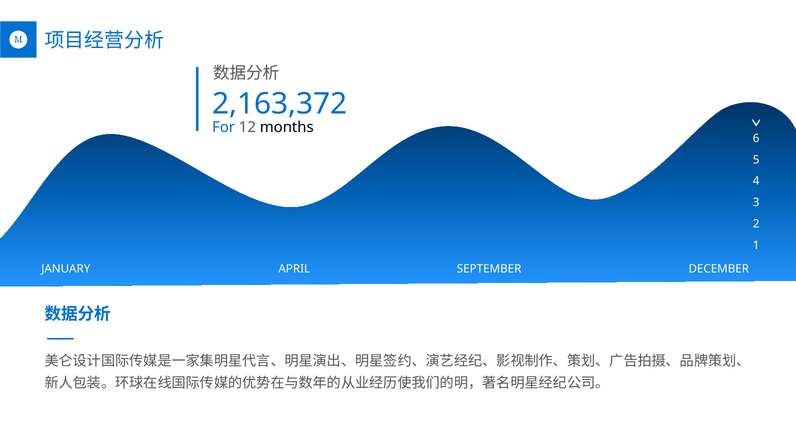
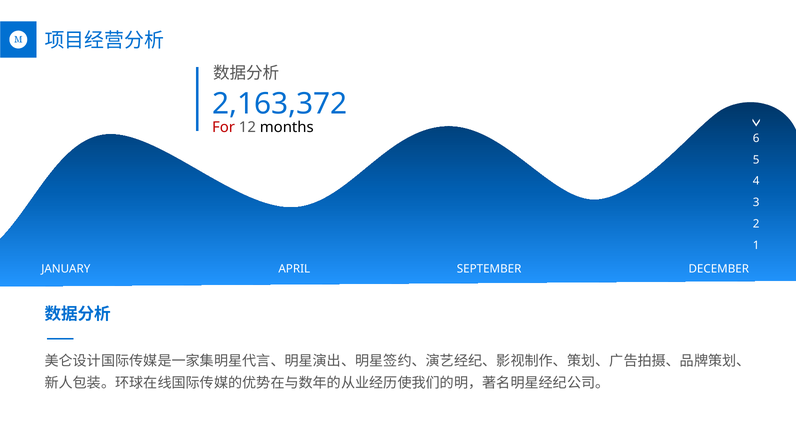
For colour: blue -> red
